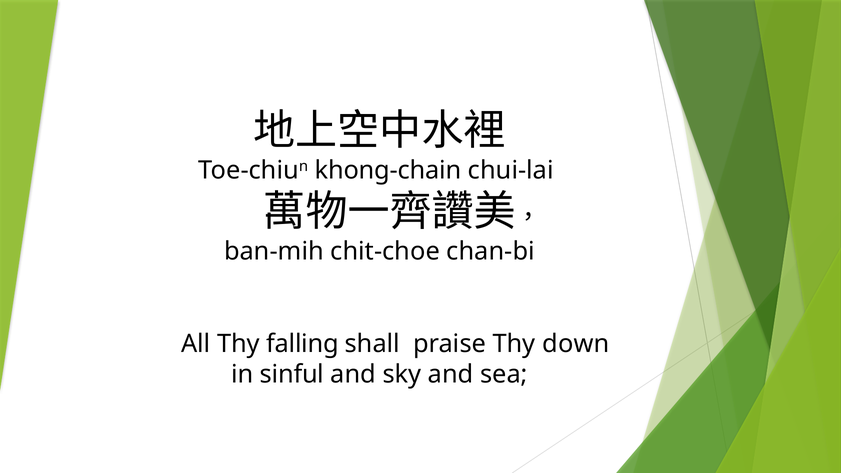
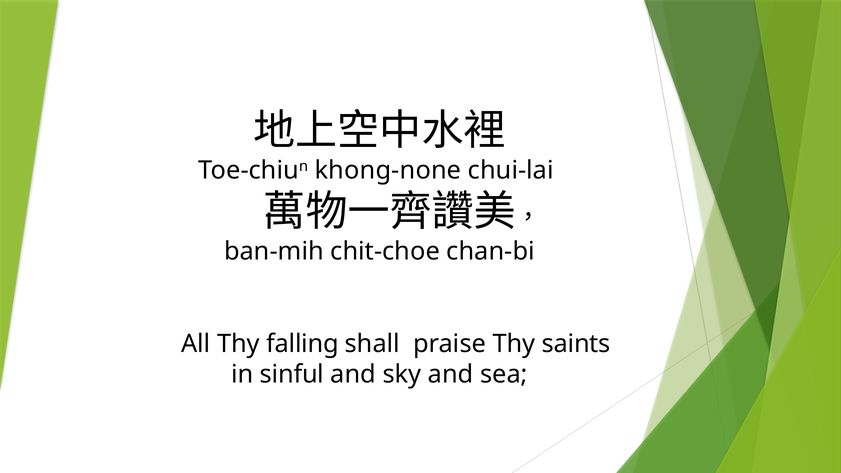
khong-chain: khong-chain -> khong-none
down: down -> saints
